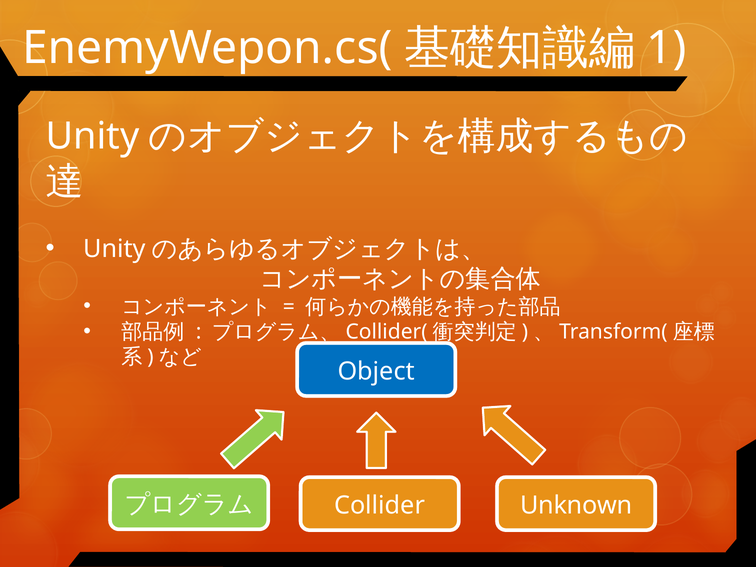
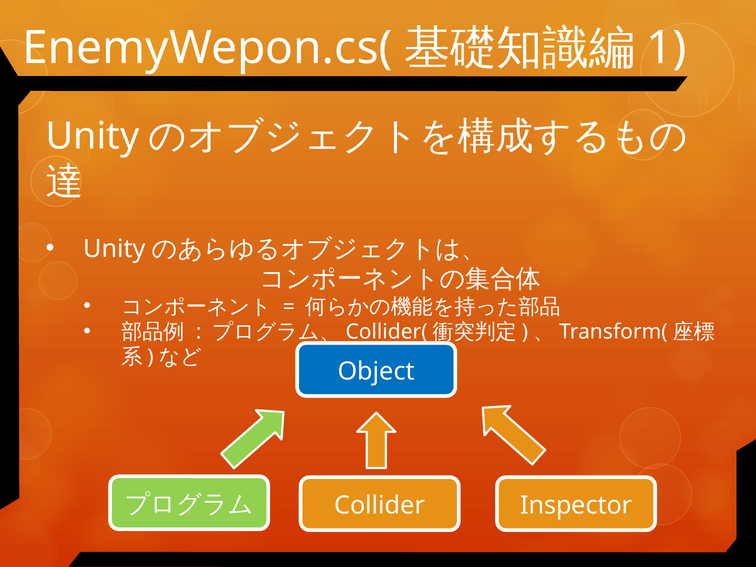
Unknown: Unknown -> Inspector
